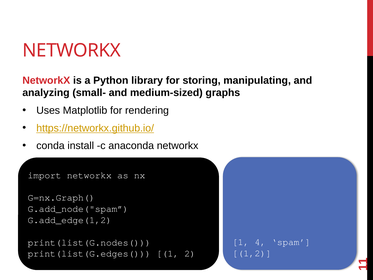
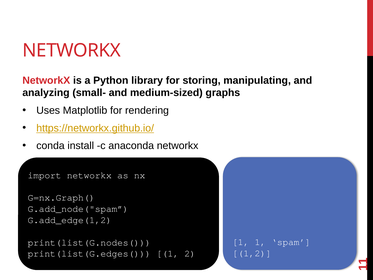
4 at (260, 242): 4 -> 1
